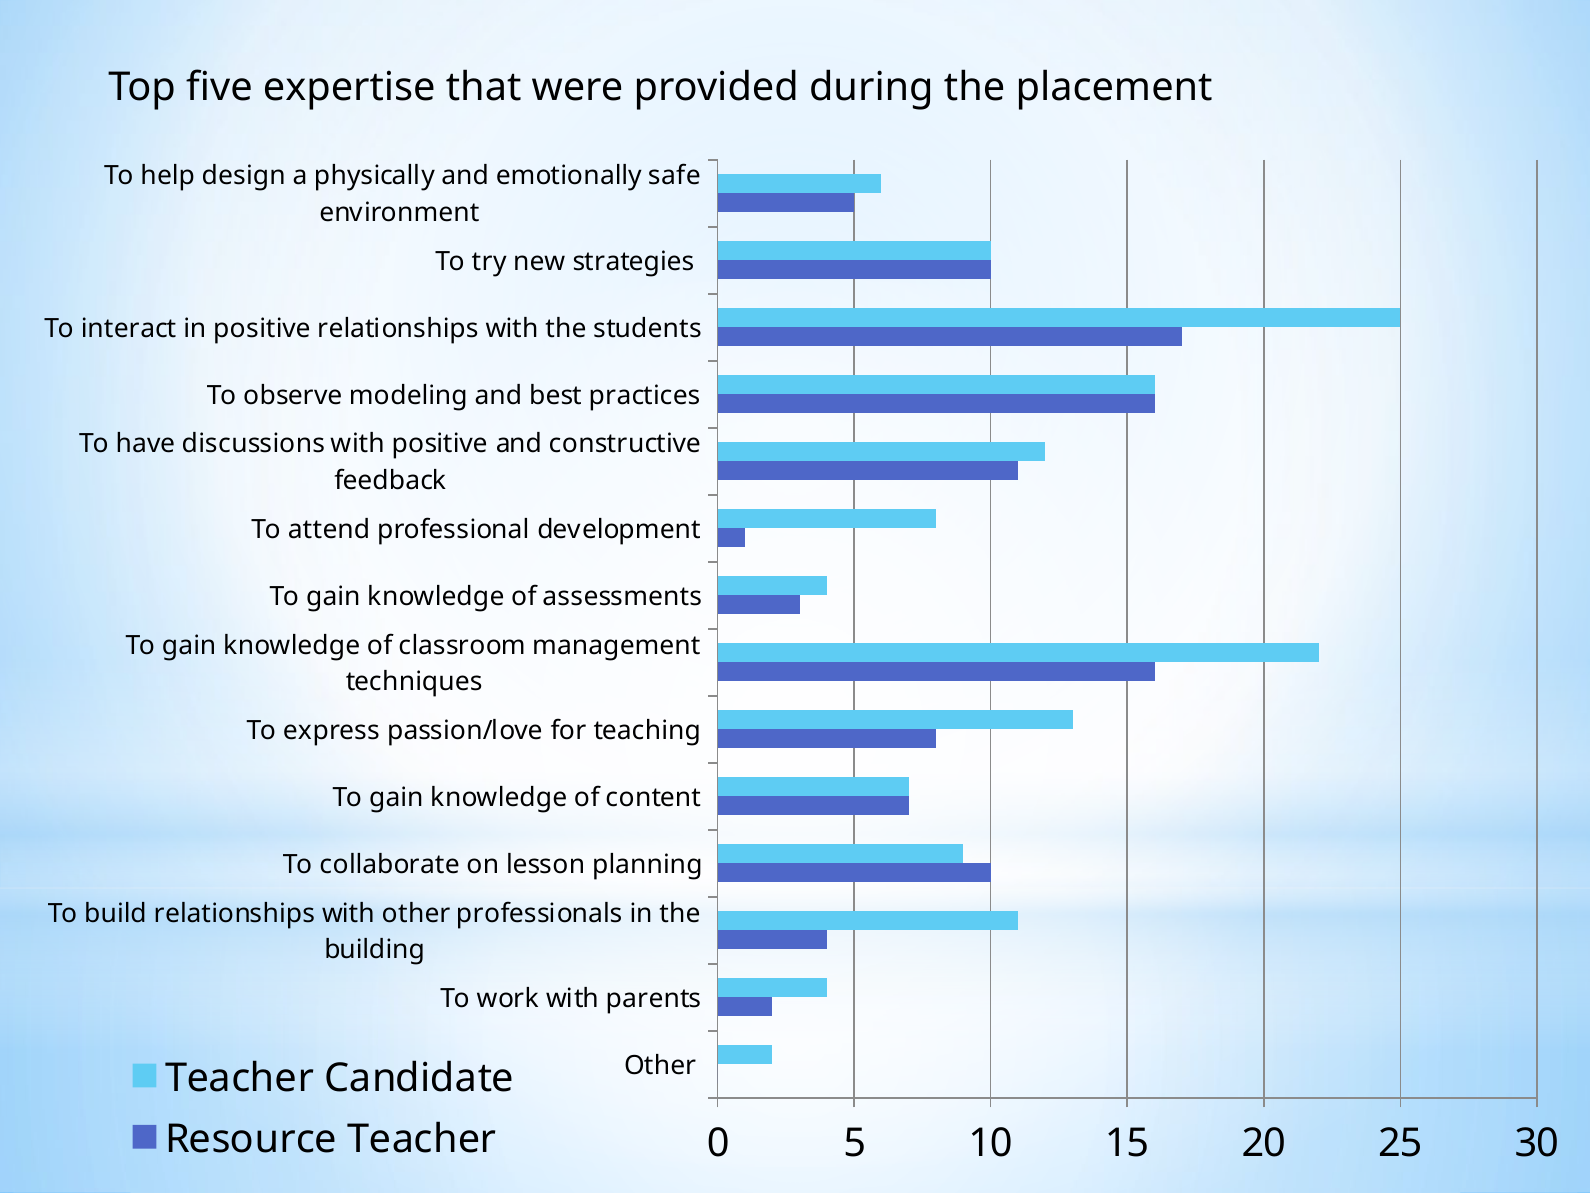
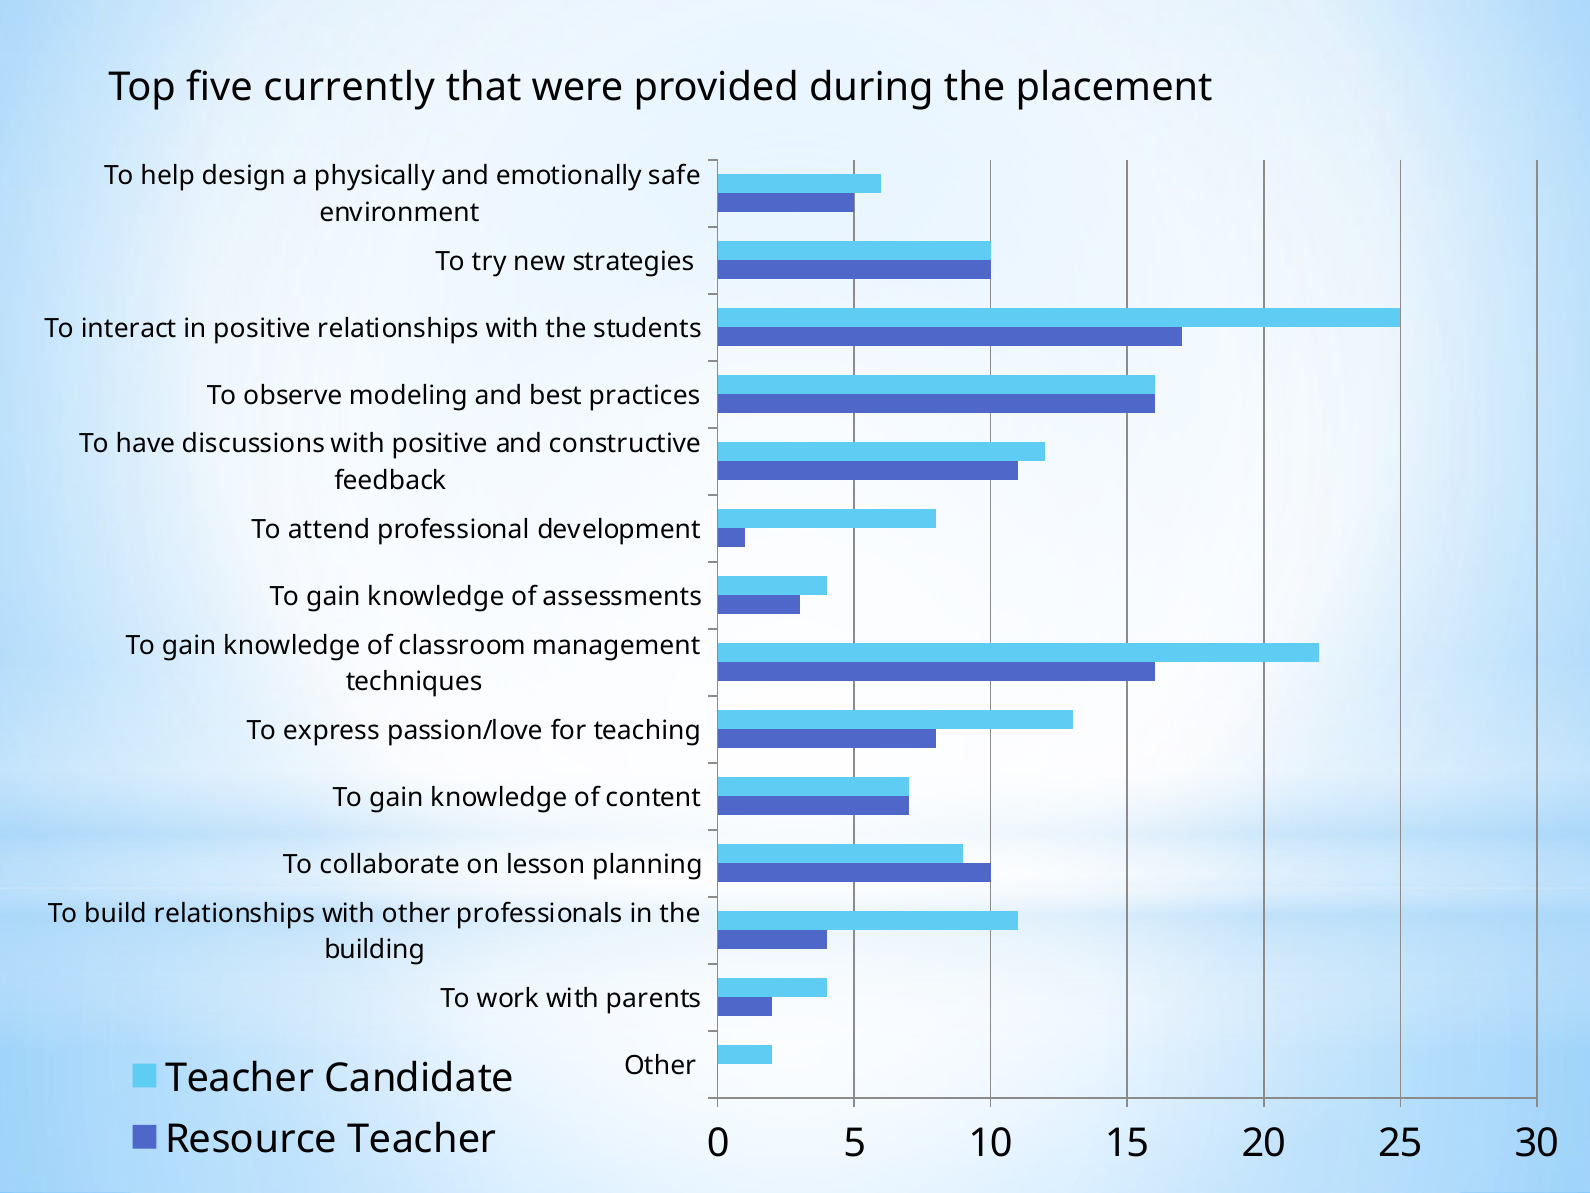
expertise: expertise -> currently
